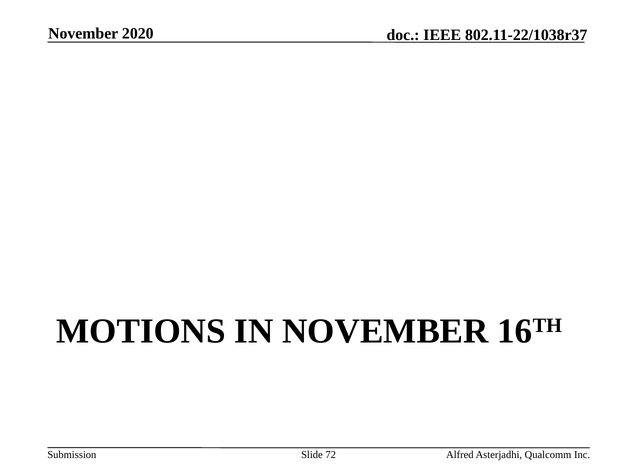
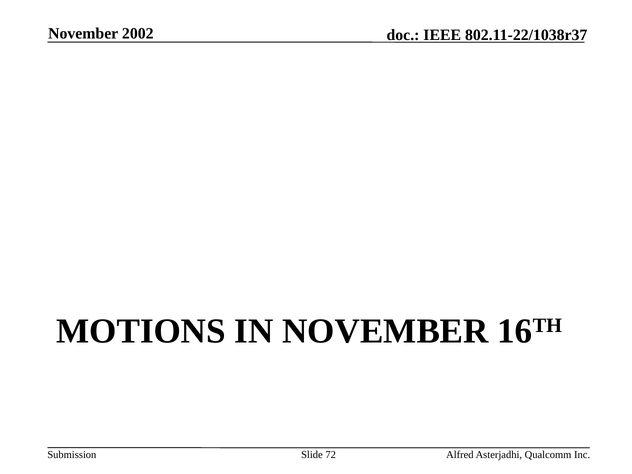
2020: 2020 -> 2002
